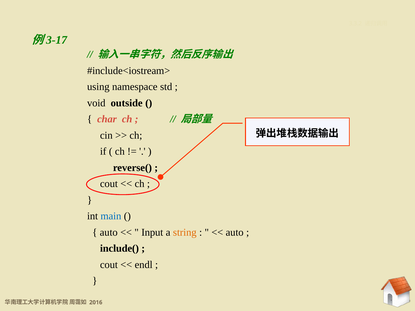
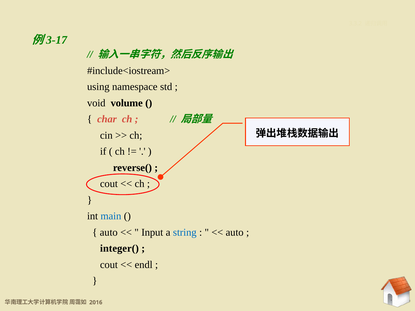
outside: outside -> volume
string colour: orange -> blue
include(: include( -> integer(
